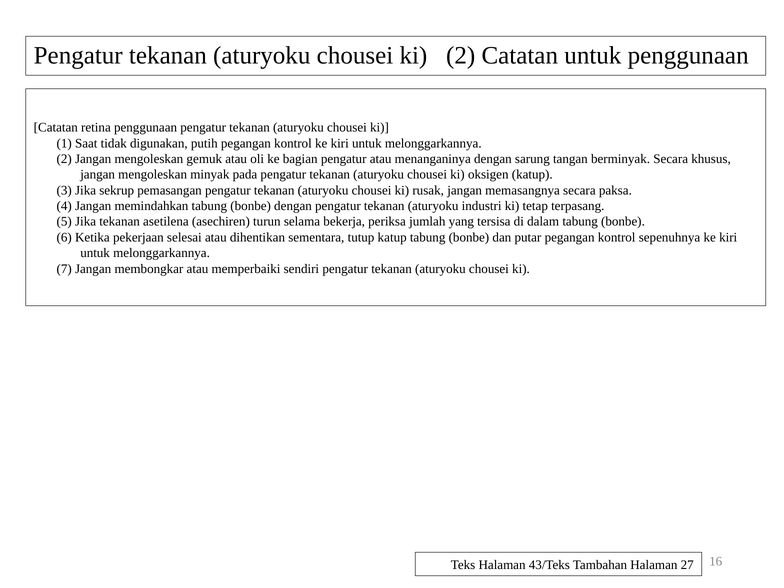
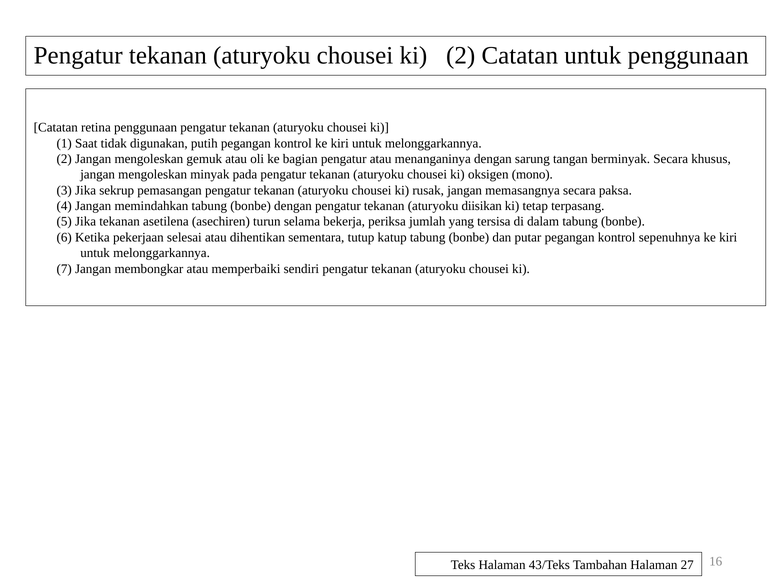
oksigen katup: katup -> mono
industri: industri -> diisikan
